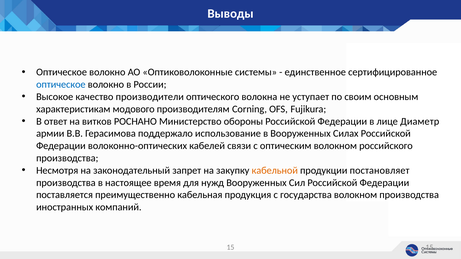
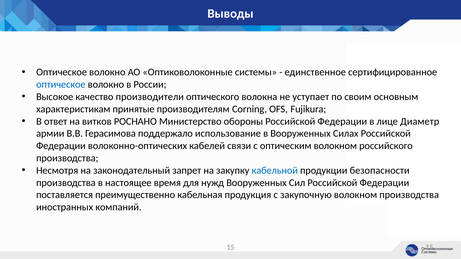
модового: модового -> принятые
кабельной colour: orange -> blue
постановляет: постановляет -> безопасности
государства: государства -> закупочную
